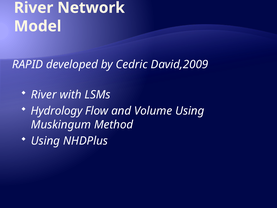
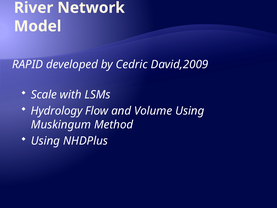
River at (44, 95): River -> Scale
